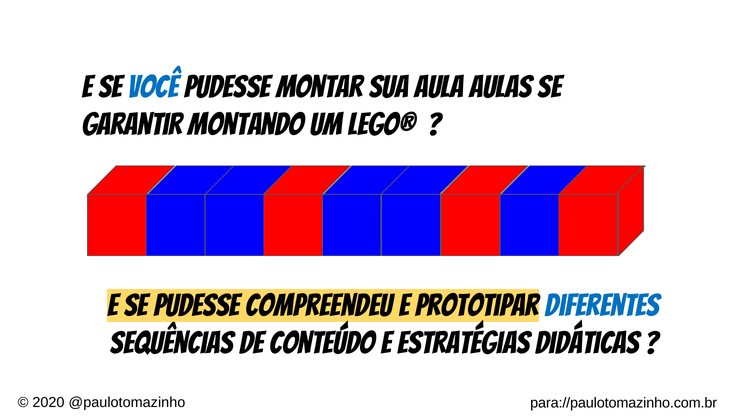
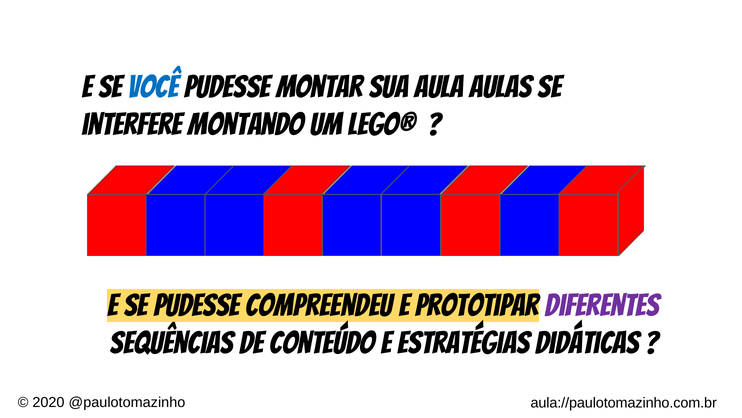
garantir: garantir -> interfere
diferentes colour: blue -> purple
para://paulotomazinho.com.br: para://paulotomazinho.com.br -> aula://paulotomazinho.com.br
